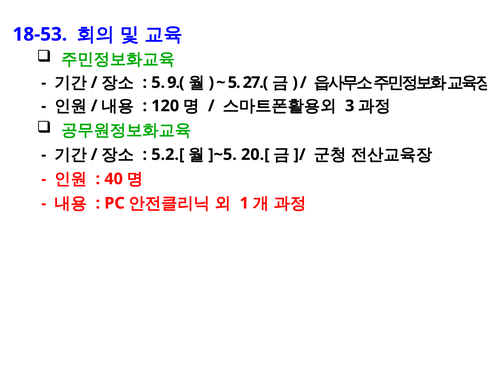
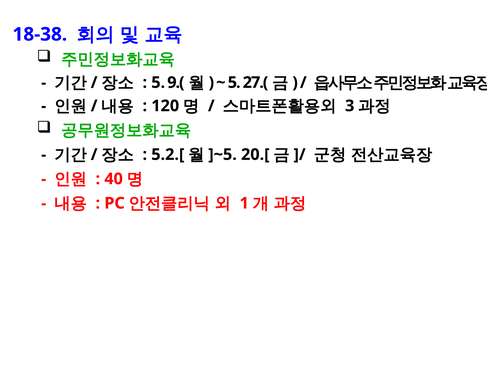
18-53: 18-53 -> 18-38
